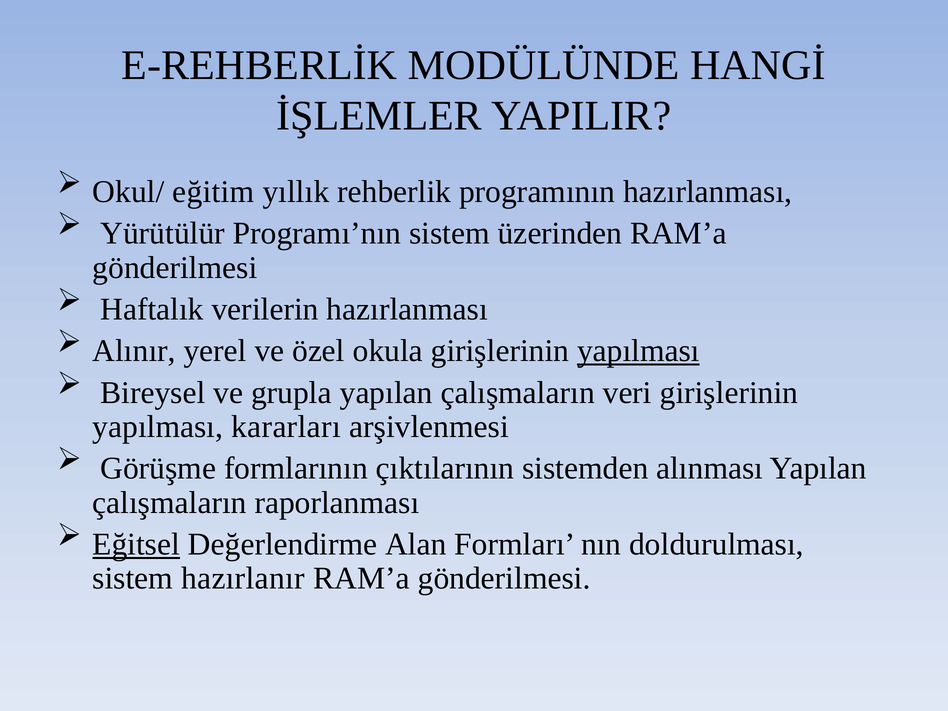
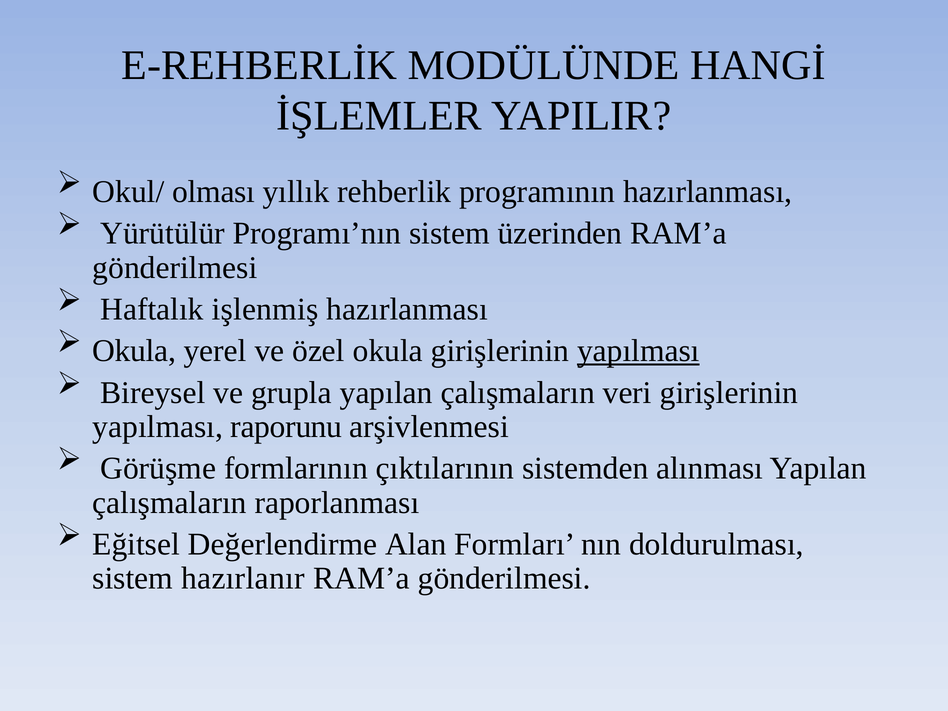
eğitim: eğitim -> olması
verilerin: verilerin -> işlenmiş
Alınır at (134, 351): Alınır -> Okula
kararları: kararları -> raporunu
Eğitsel underline: present -> none
